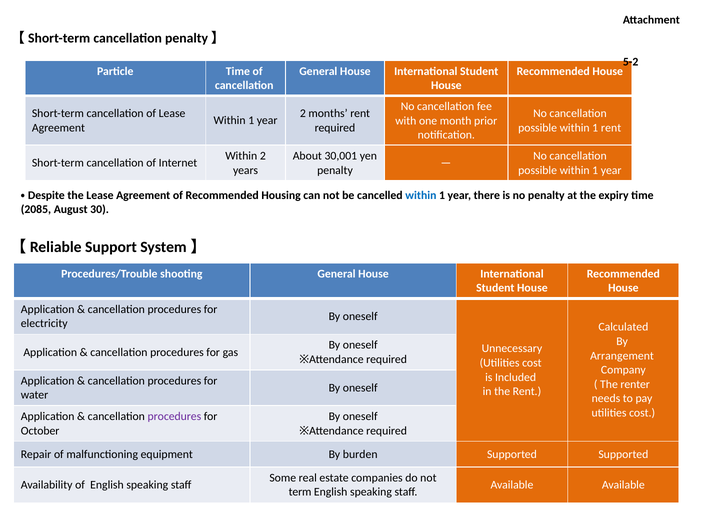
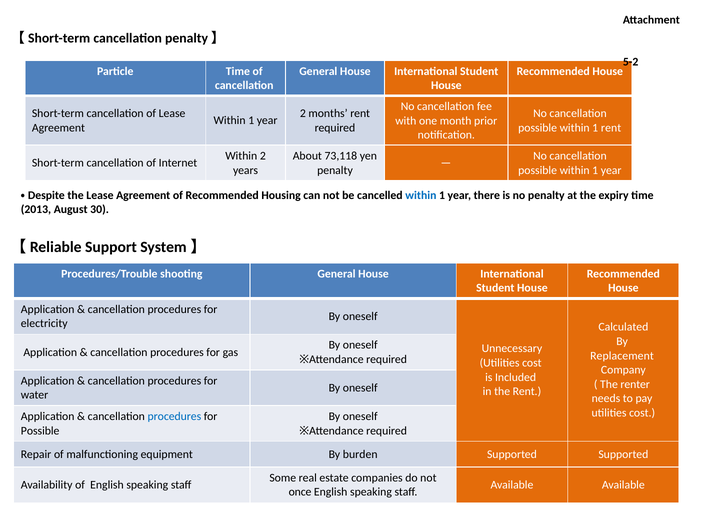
30,001: 30,001 -> 73,118
2085: 2085 -> 2013
Arrangement: Arrangement -> Replacement
procedures at (174, 416) colour: purple -> blue
October at (40, 431): October -> Possible
term: term -> once
